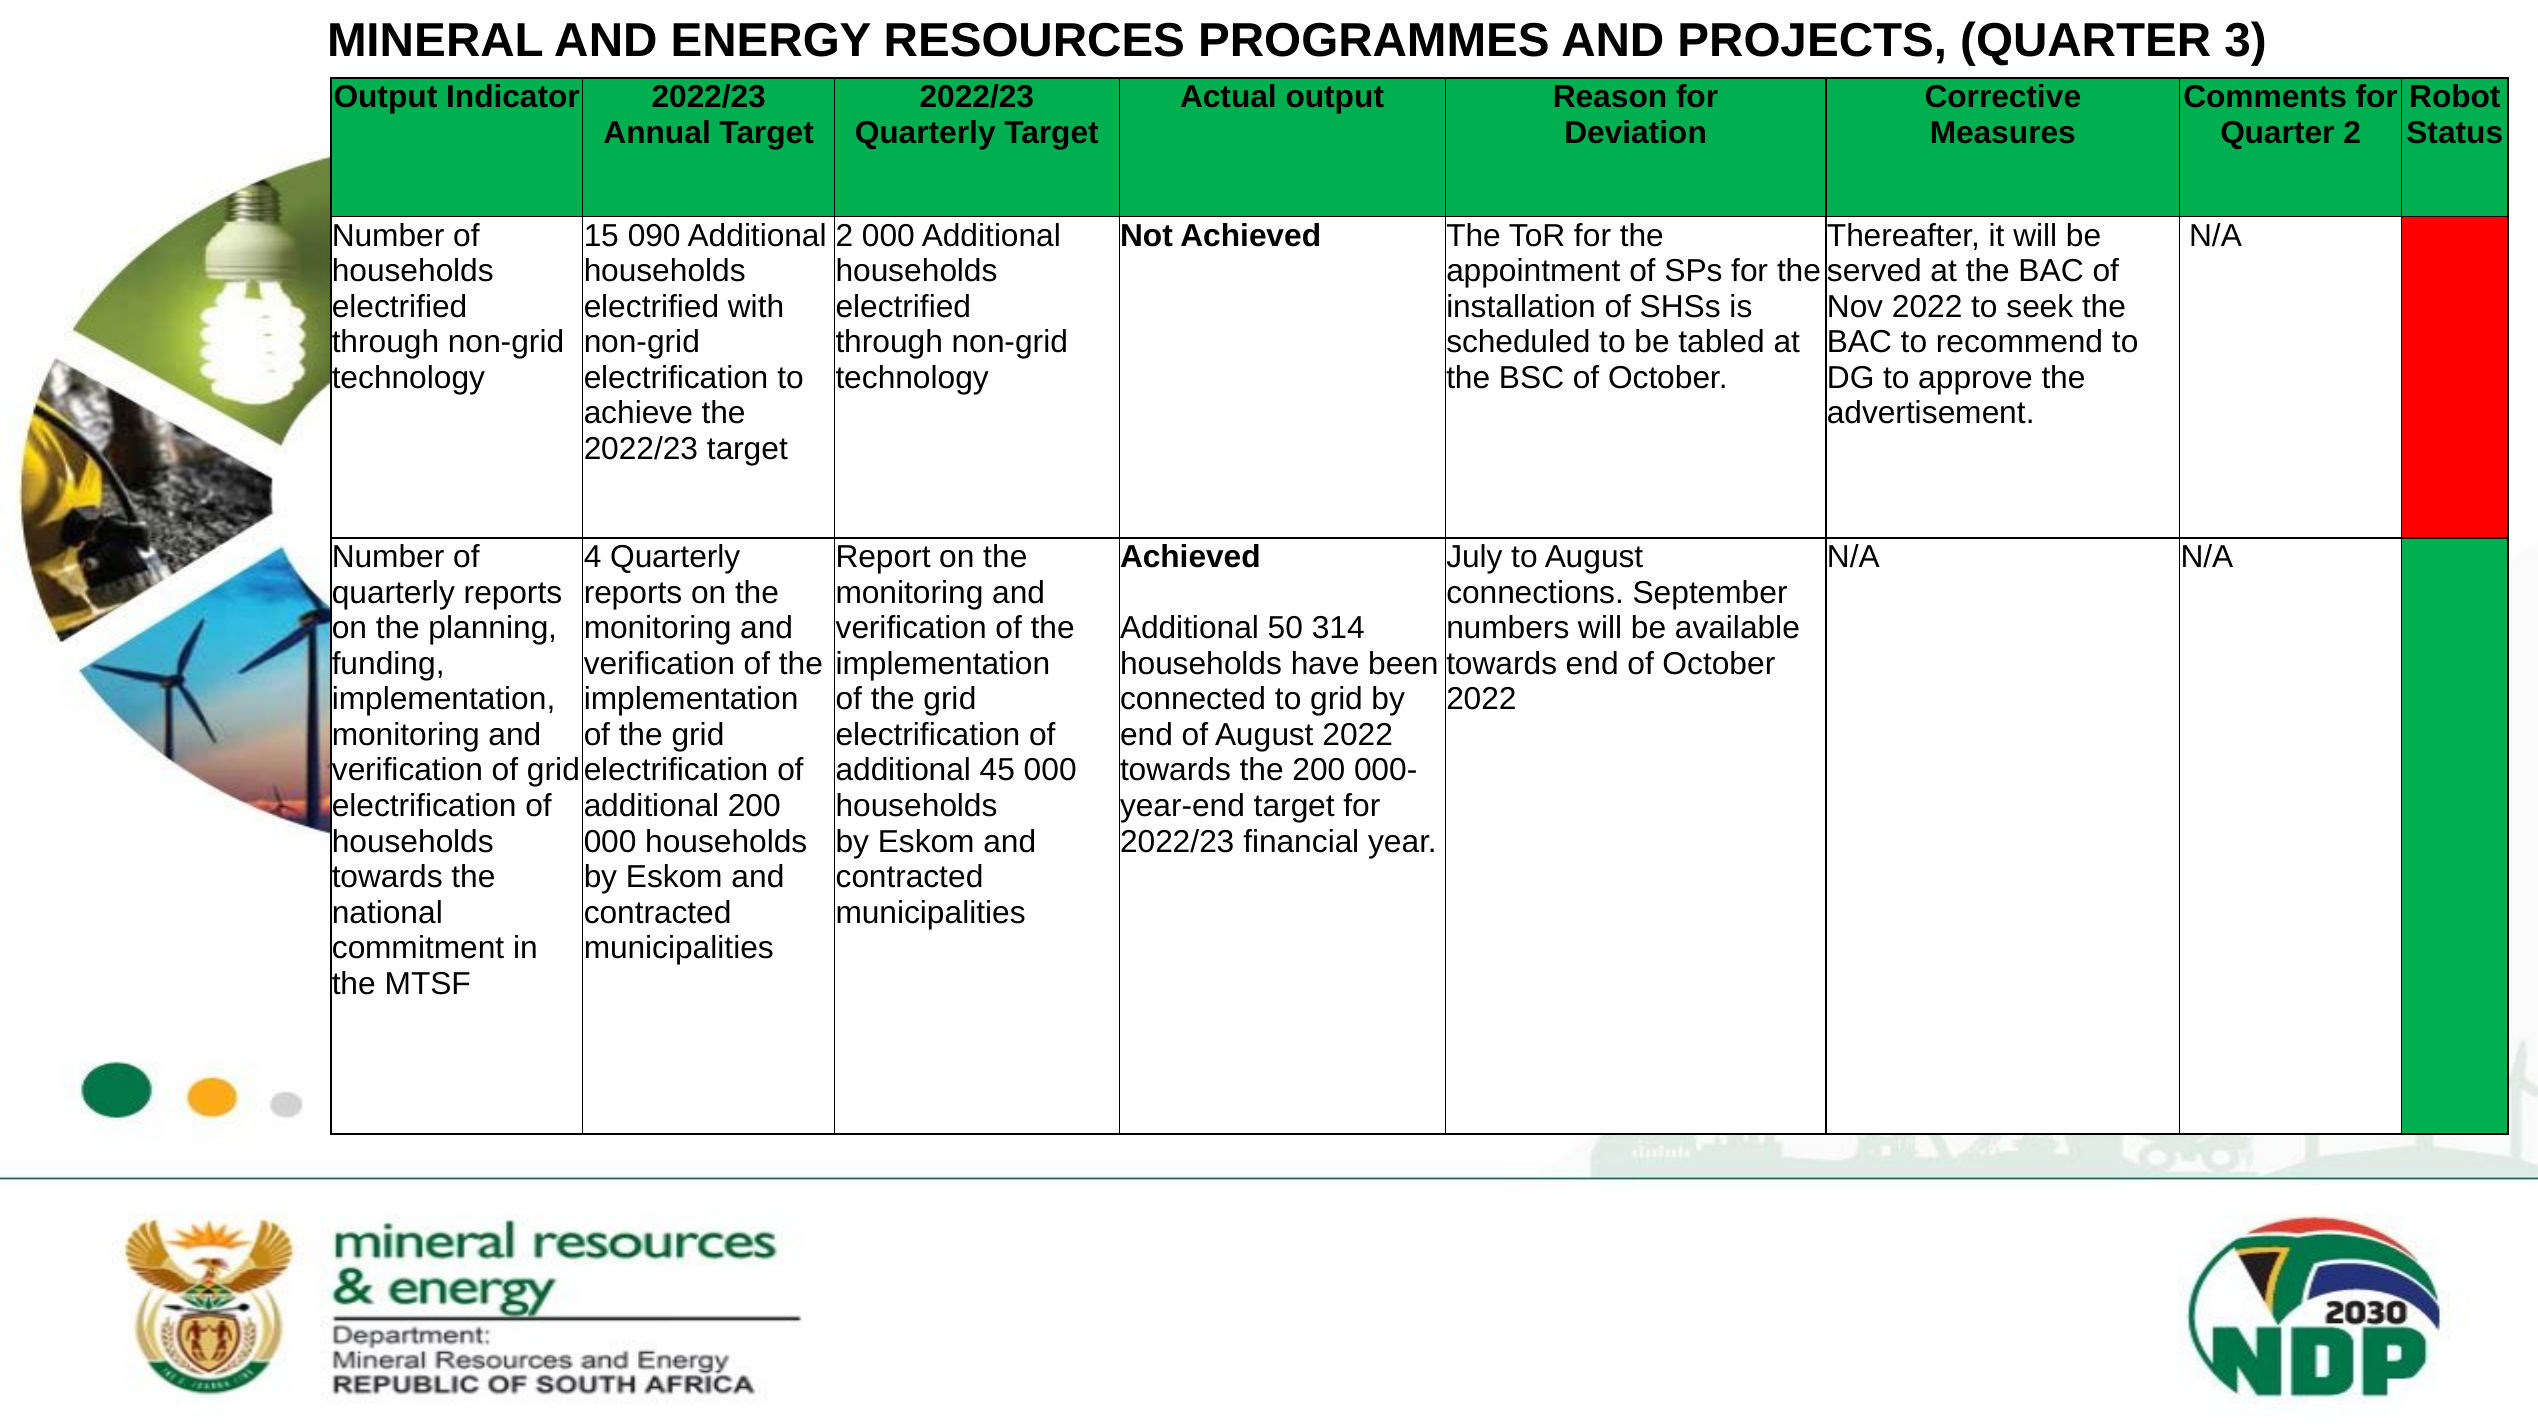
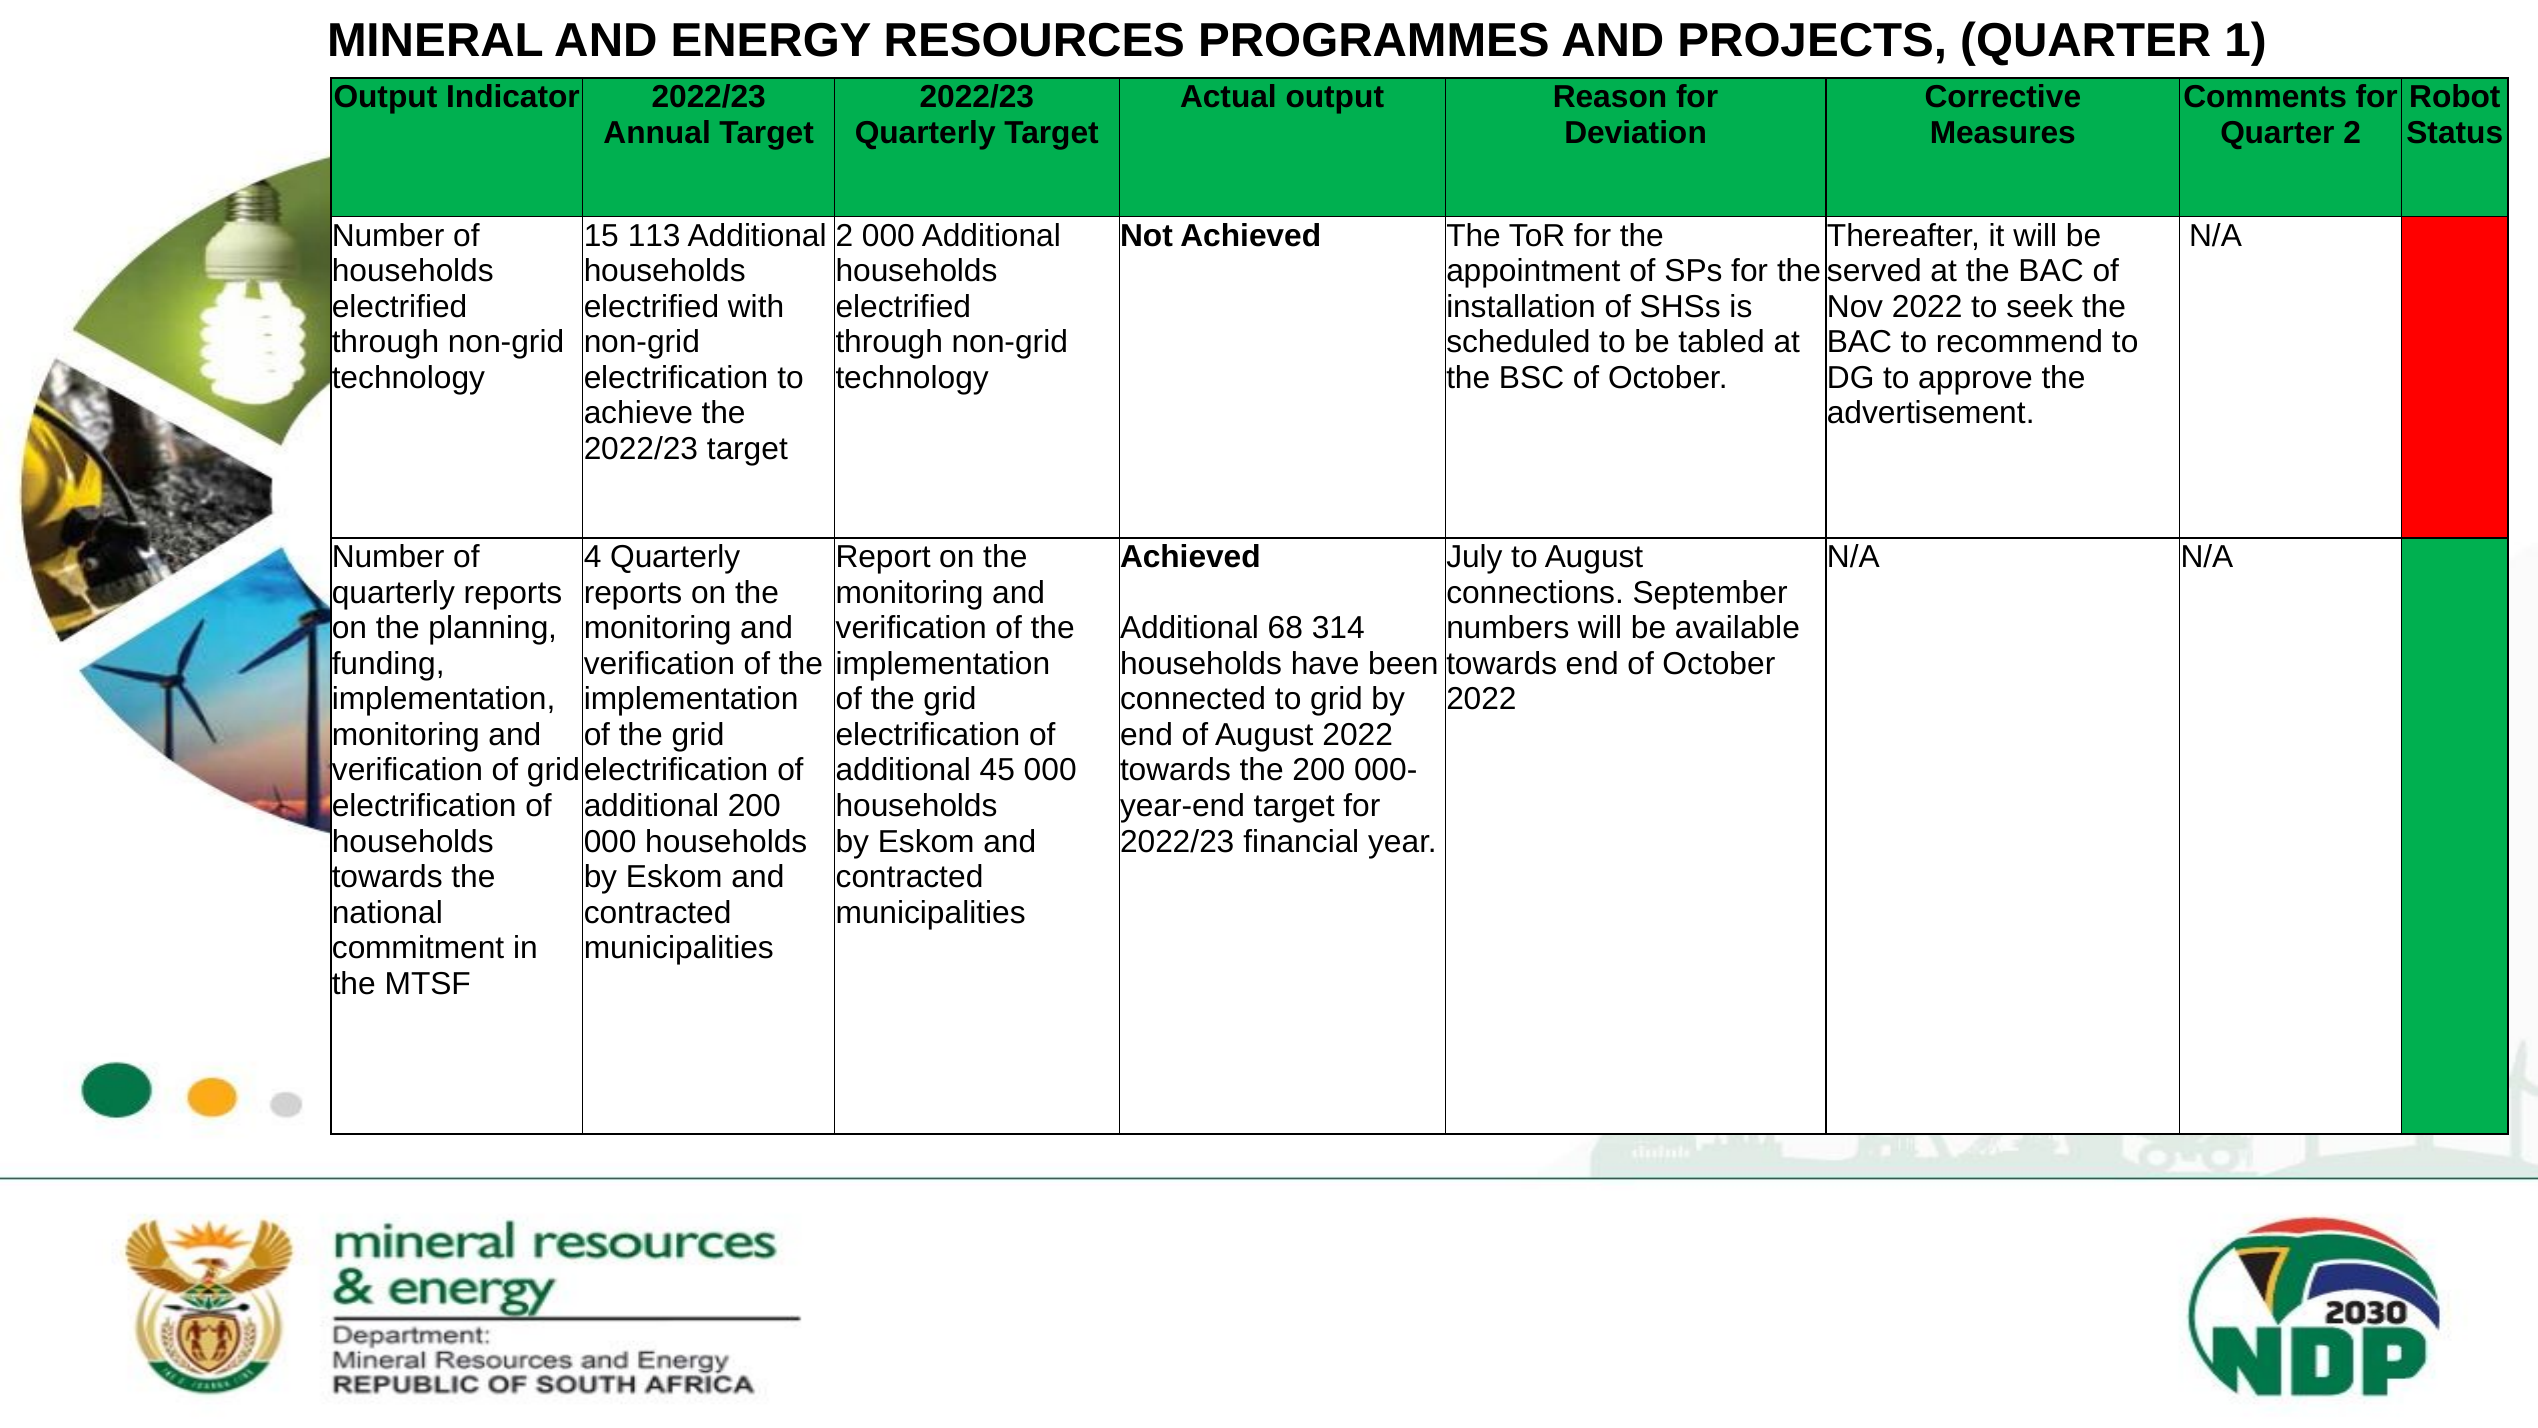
3: 3 -> 1
090: 090 -> 113
50: 50 -> 68
